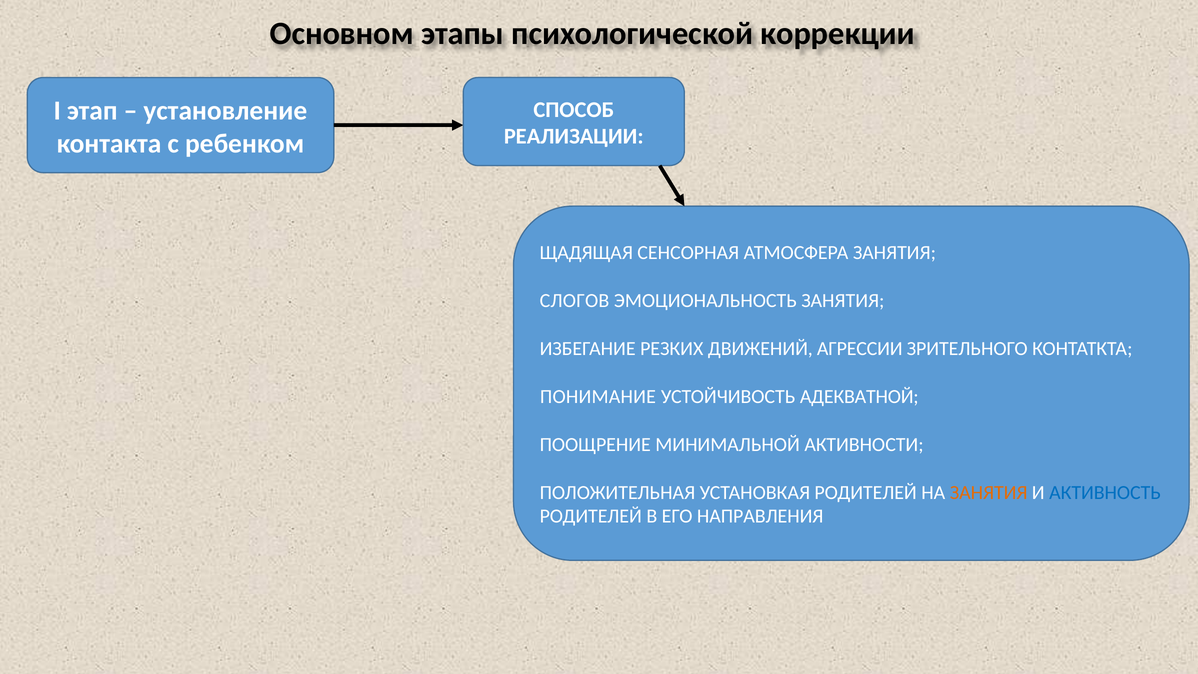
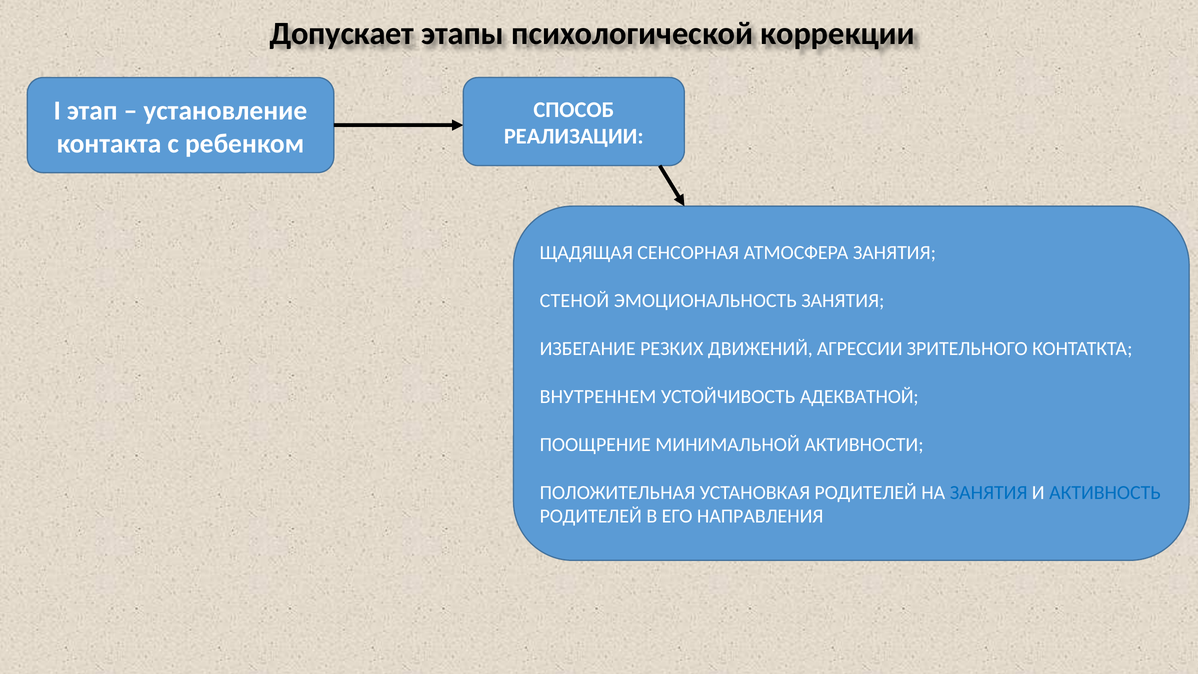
Основном: Основном -> Допускает
СЛОГОВ: СЛОГОВ -> СТЕНОЙ
ПОНИМАНИЕ: ПОНИМАНИЕ -> ВНУТРЕННЕМ
ЗАНЯТИЯ at (989, 492) colour: orange -> blue
